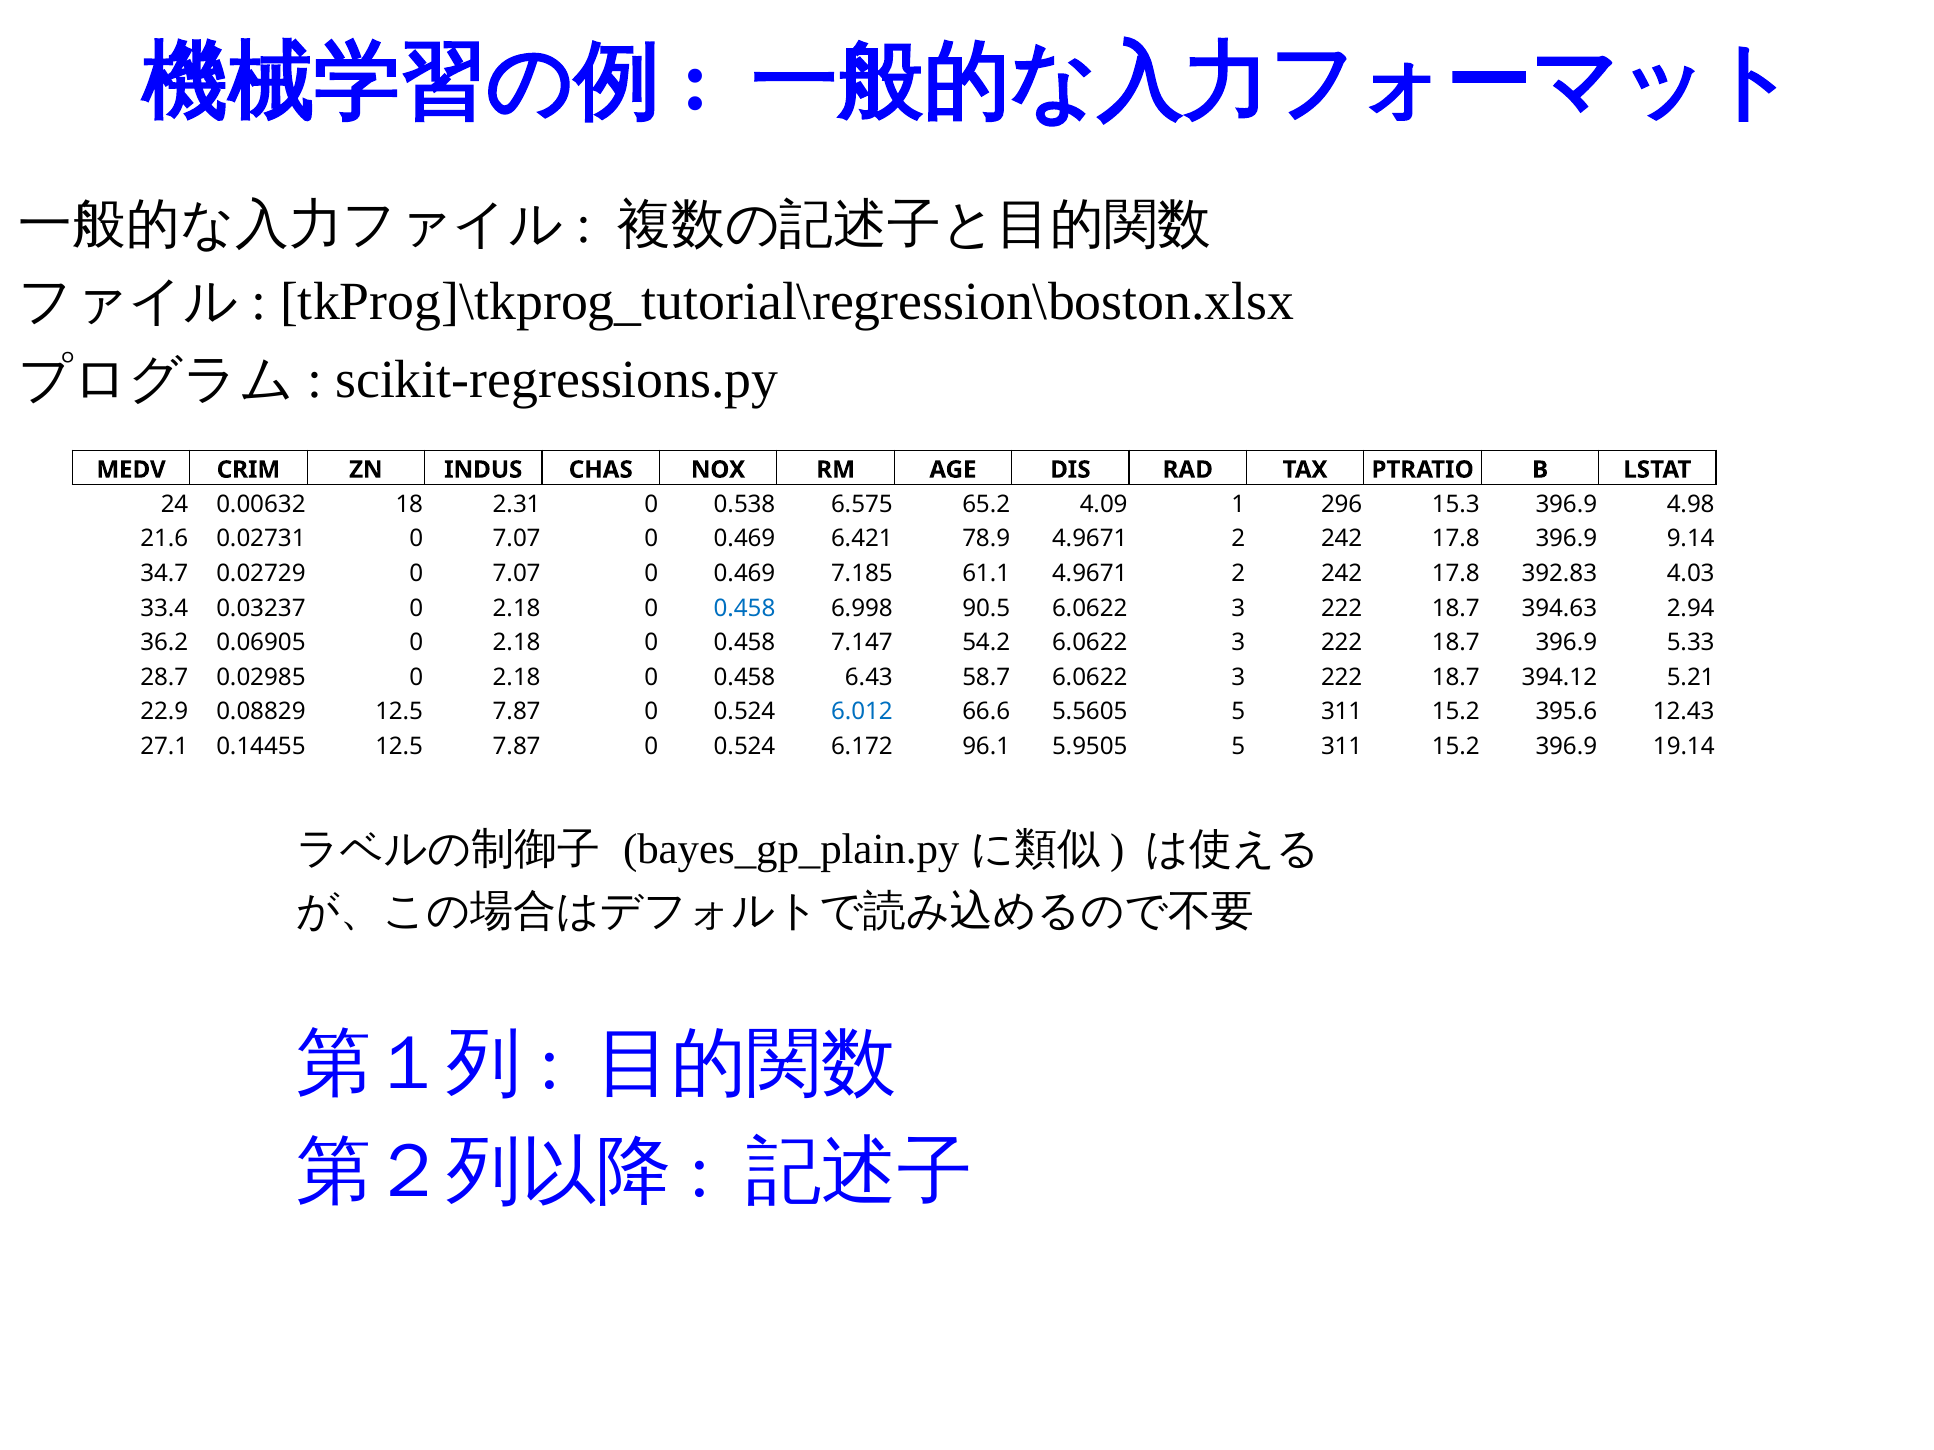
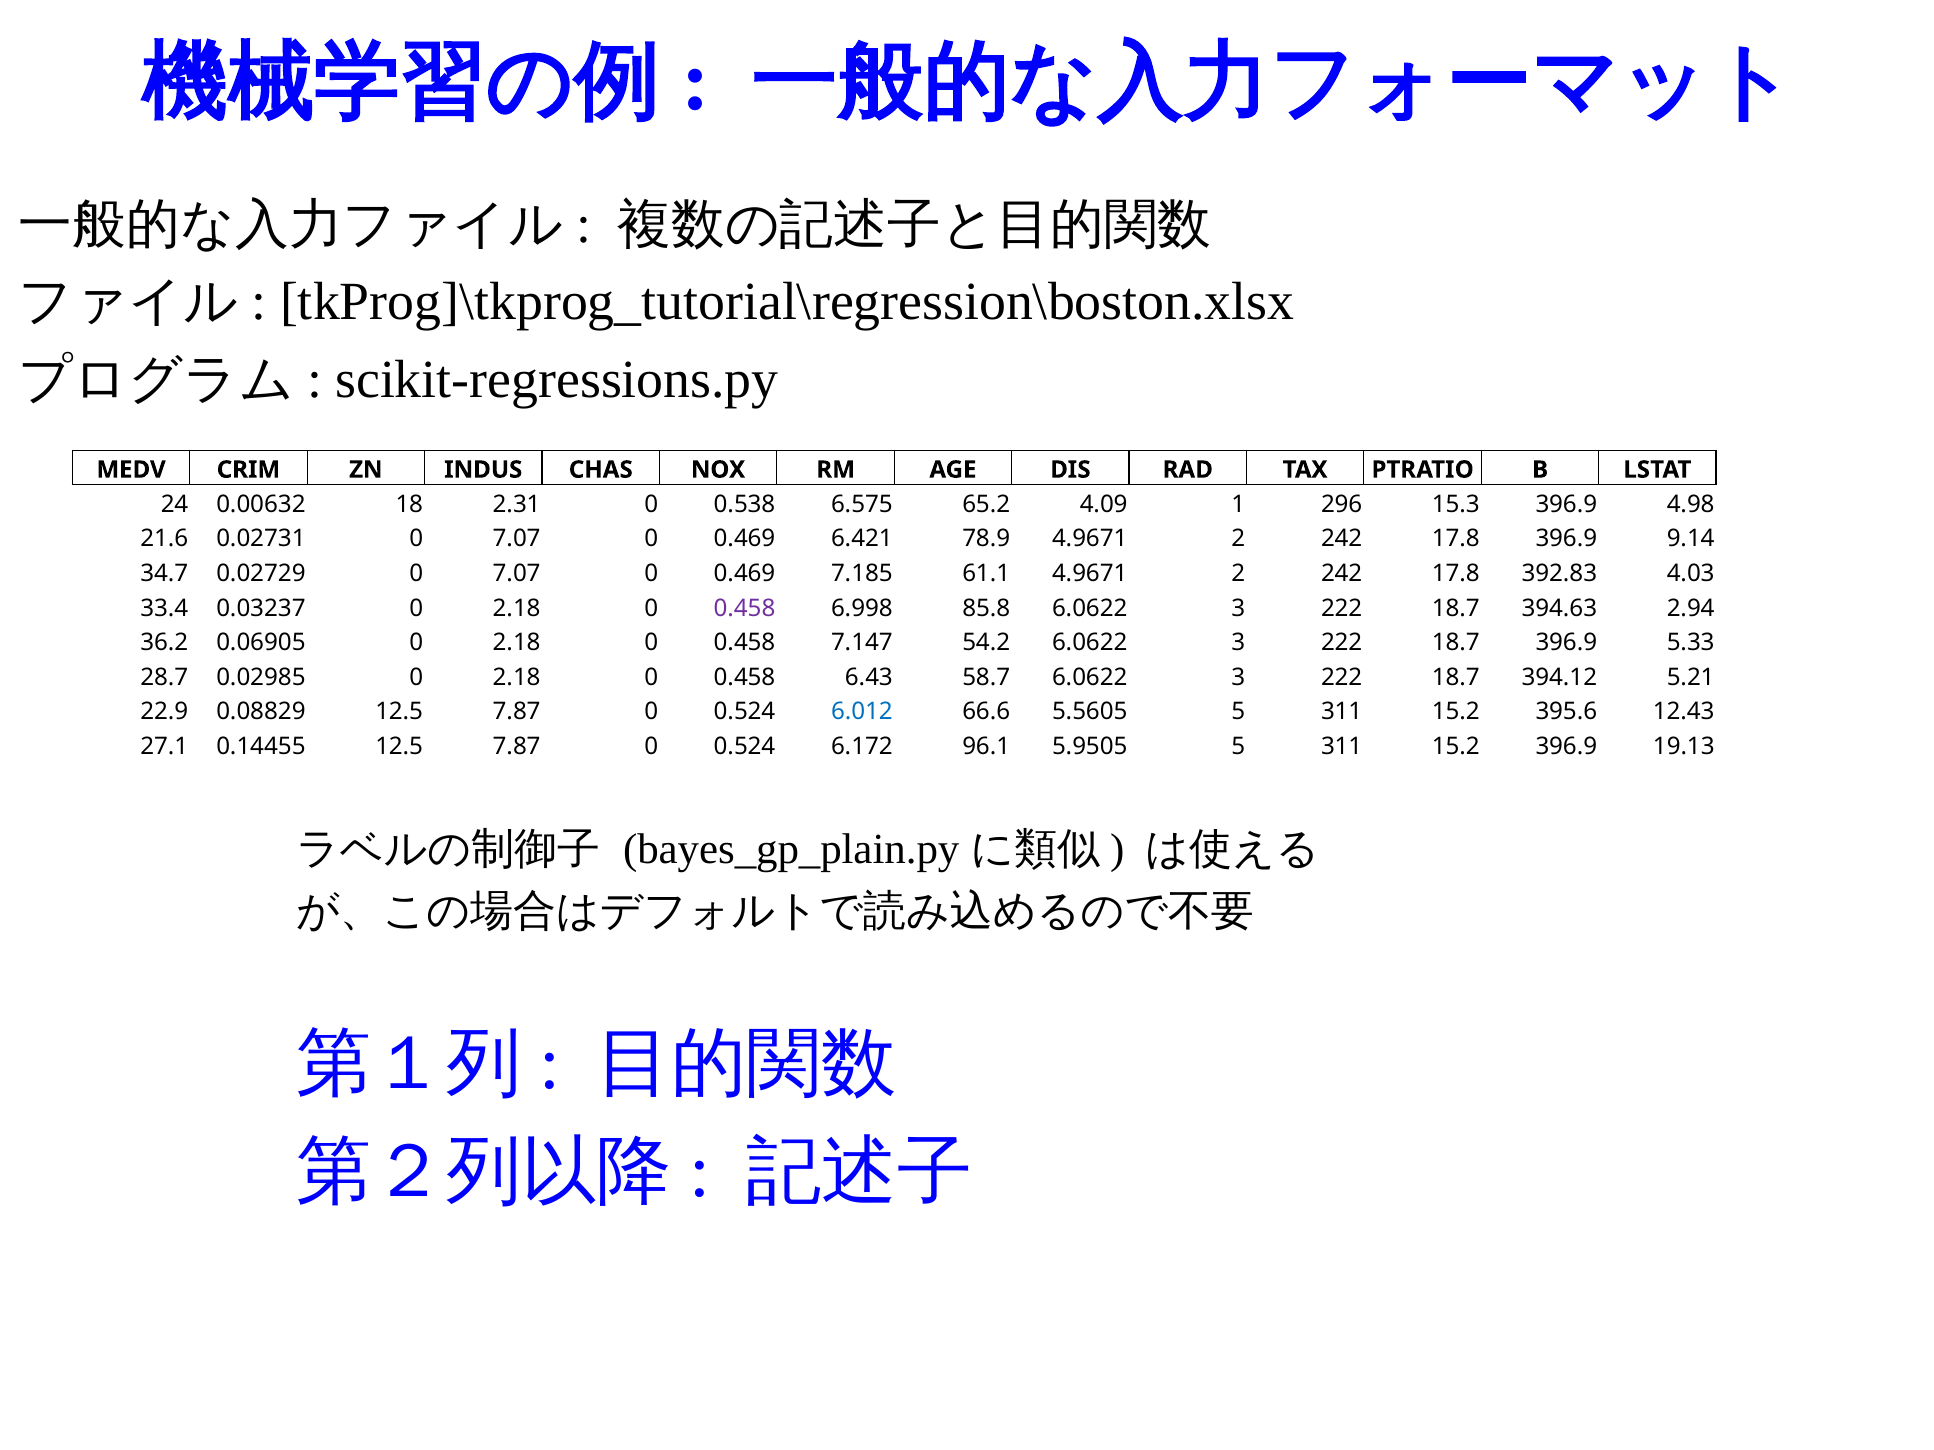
0.458 at (745, 608) colour: blue -> purple
90.5: 90.5 -> 85.8
19.14: 19.14 -> 19.13
